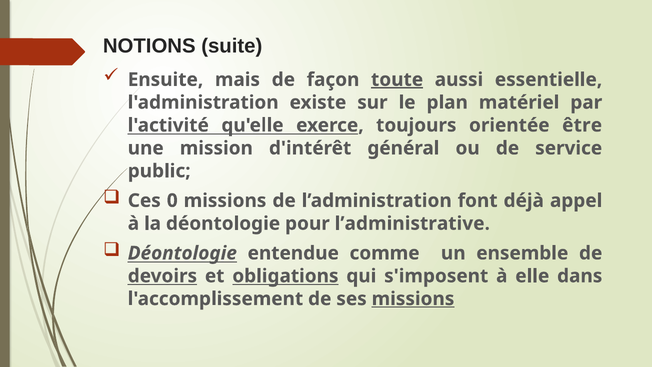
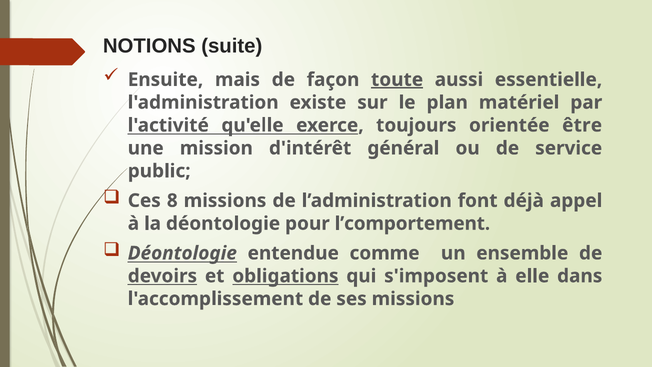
0: 0 -> 8
l’administrative: l’administrative -> l’comportement
missions at (413, 299) underline: present -> none
